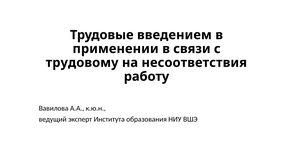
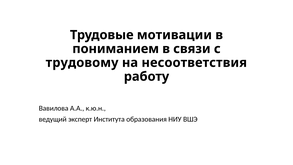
введением: введением -> мотивации
применении: применении -> пониманием
